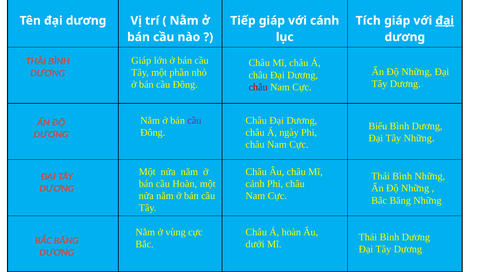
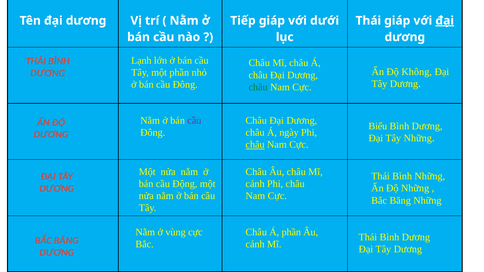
với cánh: cánh -> dưới
Tích at (368, 21): Tích -> Thái
Giáp at (141, 61): Giáp -> Lạnh
Những at (417, 72): Những -> Không
châu at (258, 87) colour: red -> green
châu at (255, 145) underline: none -> present
cầu Hoàn: Hoàn -> Động
Á hoàn: hoàn -> phần
dưới at (255, 244): dưới -> cánh
